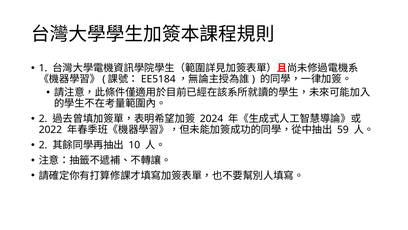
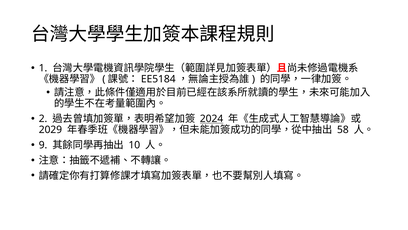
2024 underline: none -> present
2022: 2022 -> 2029
59: 59 -> 58
2 at (43, 145): 2 -> 9
